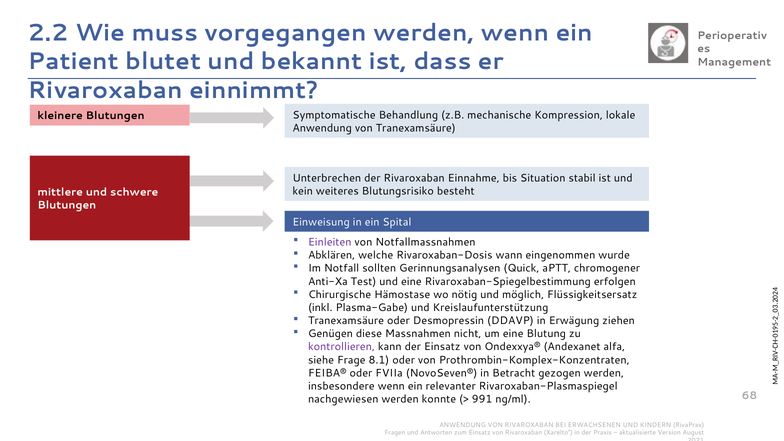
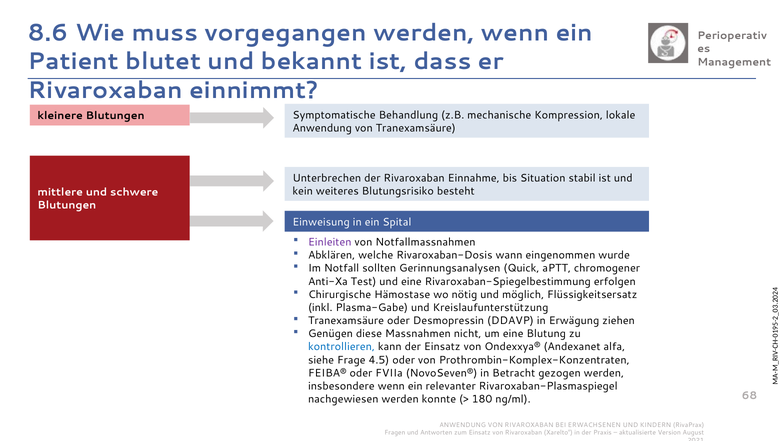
2.2: 2.2 -> 8.6
kontrollieren colour: purple -> blue
8.1: 8.1 -> 4.5
991: 991 -> 180
